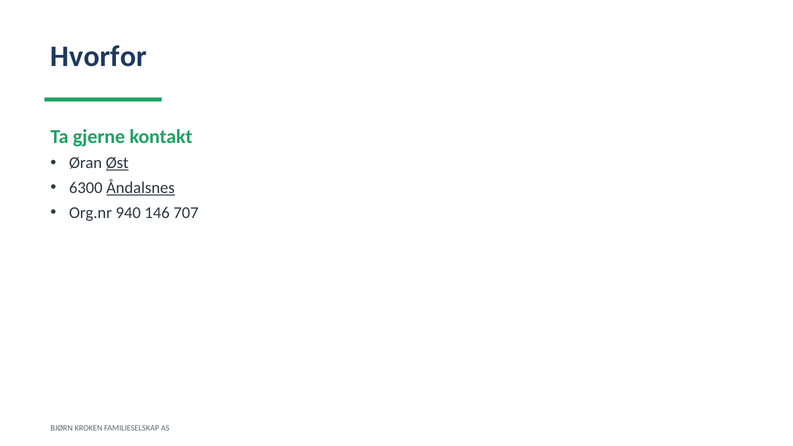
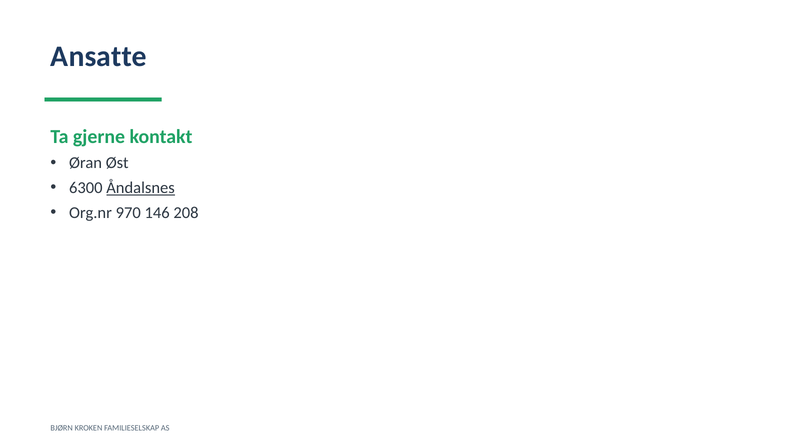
Hvorfor: Hvorfor -> Ansatte
Øst underline: present -> none
940: 940 -> 970
707: 707 -> 208
